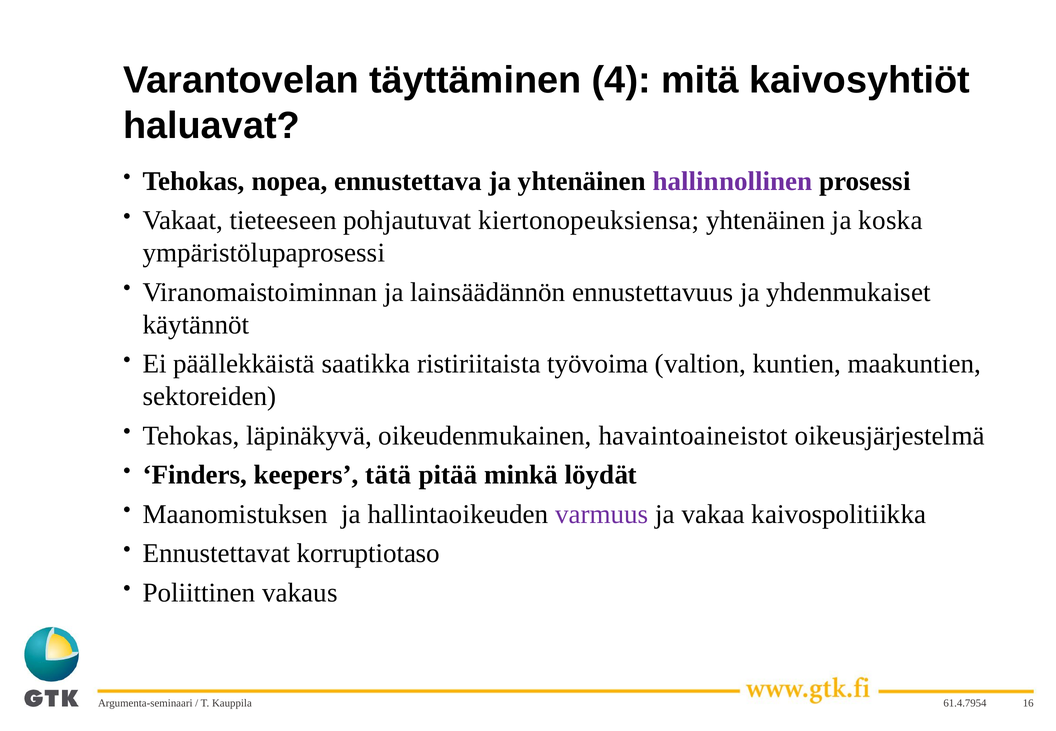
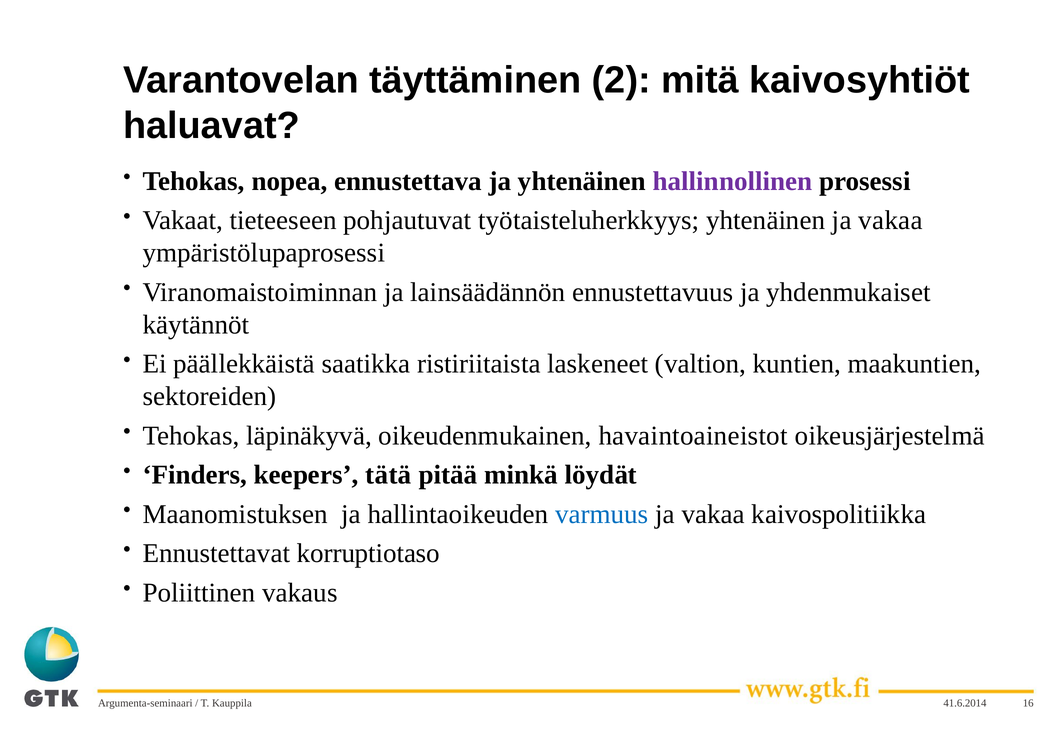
4: 4 -> 2
kiertonopeuksiensa: kiertonopeuksiensa -> työtaisteluherkkyys
yhtenäinen ja koska: koska -> vakaa
työvoima: työvoima -> laskeneet
varmuus colour: purple -> blue
61.4.7954: 61.4.7954 -> 41.6.2014
